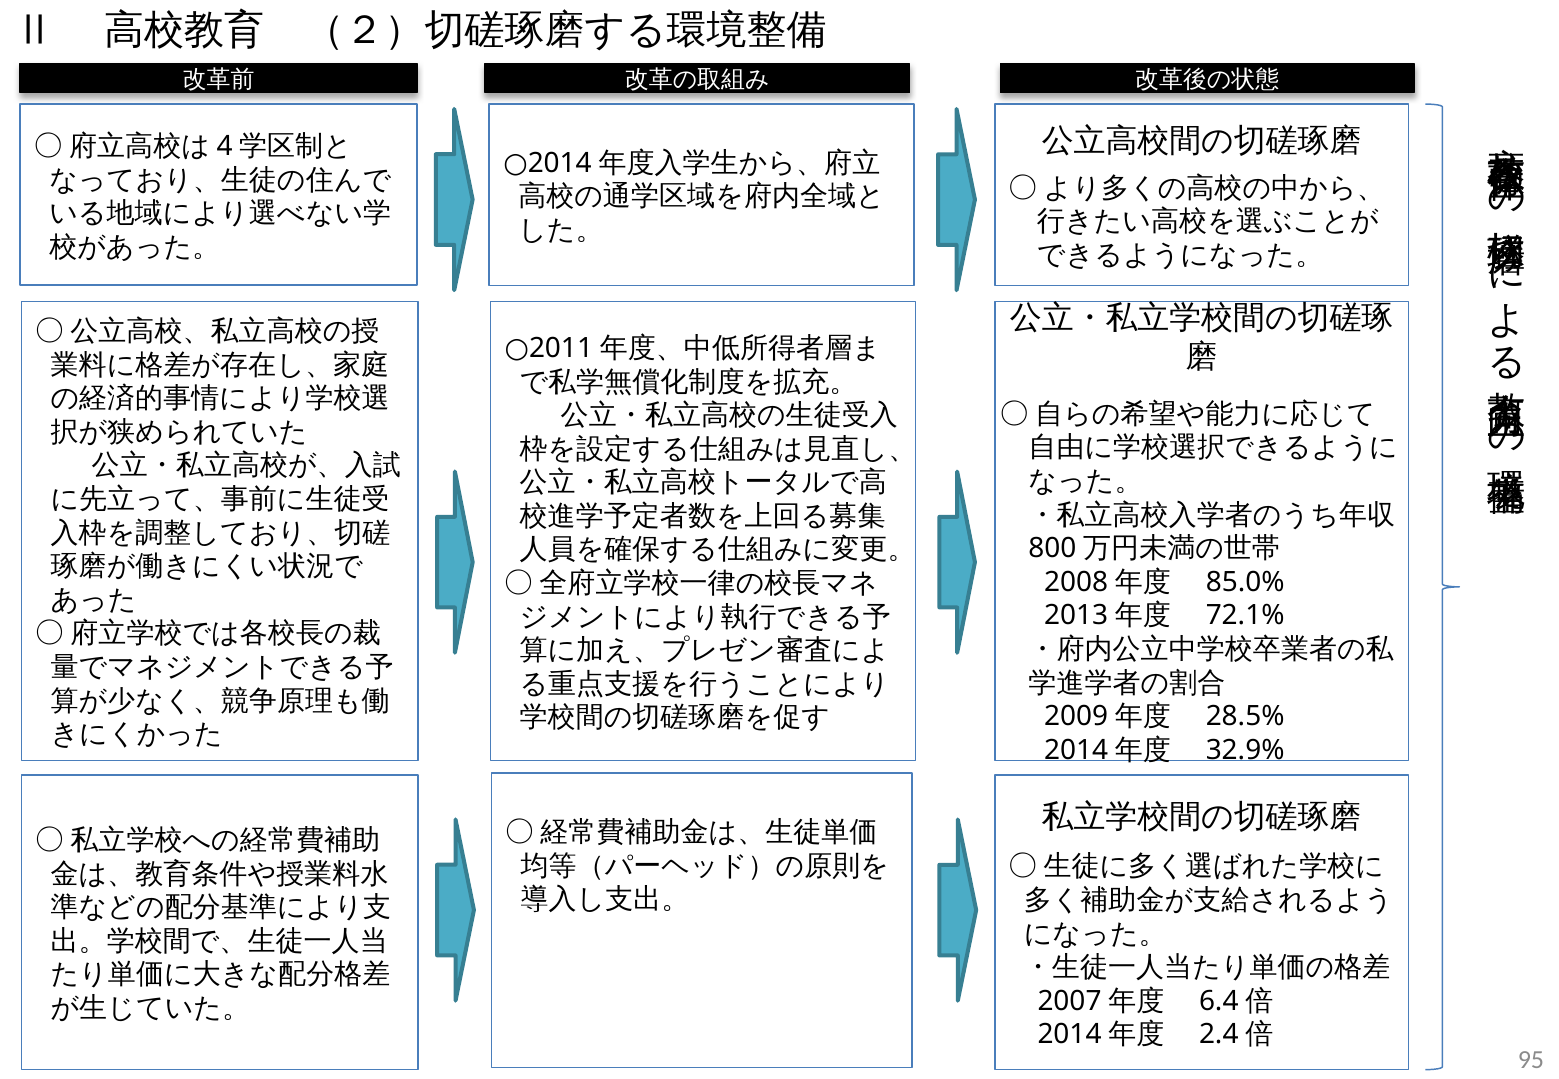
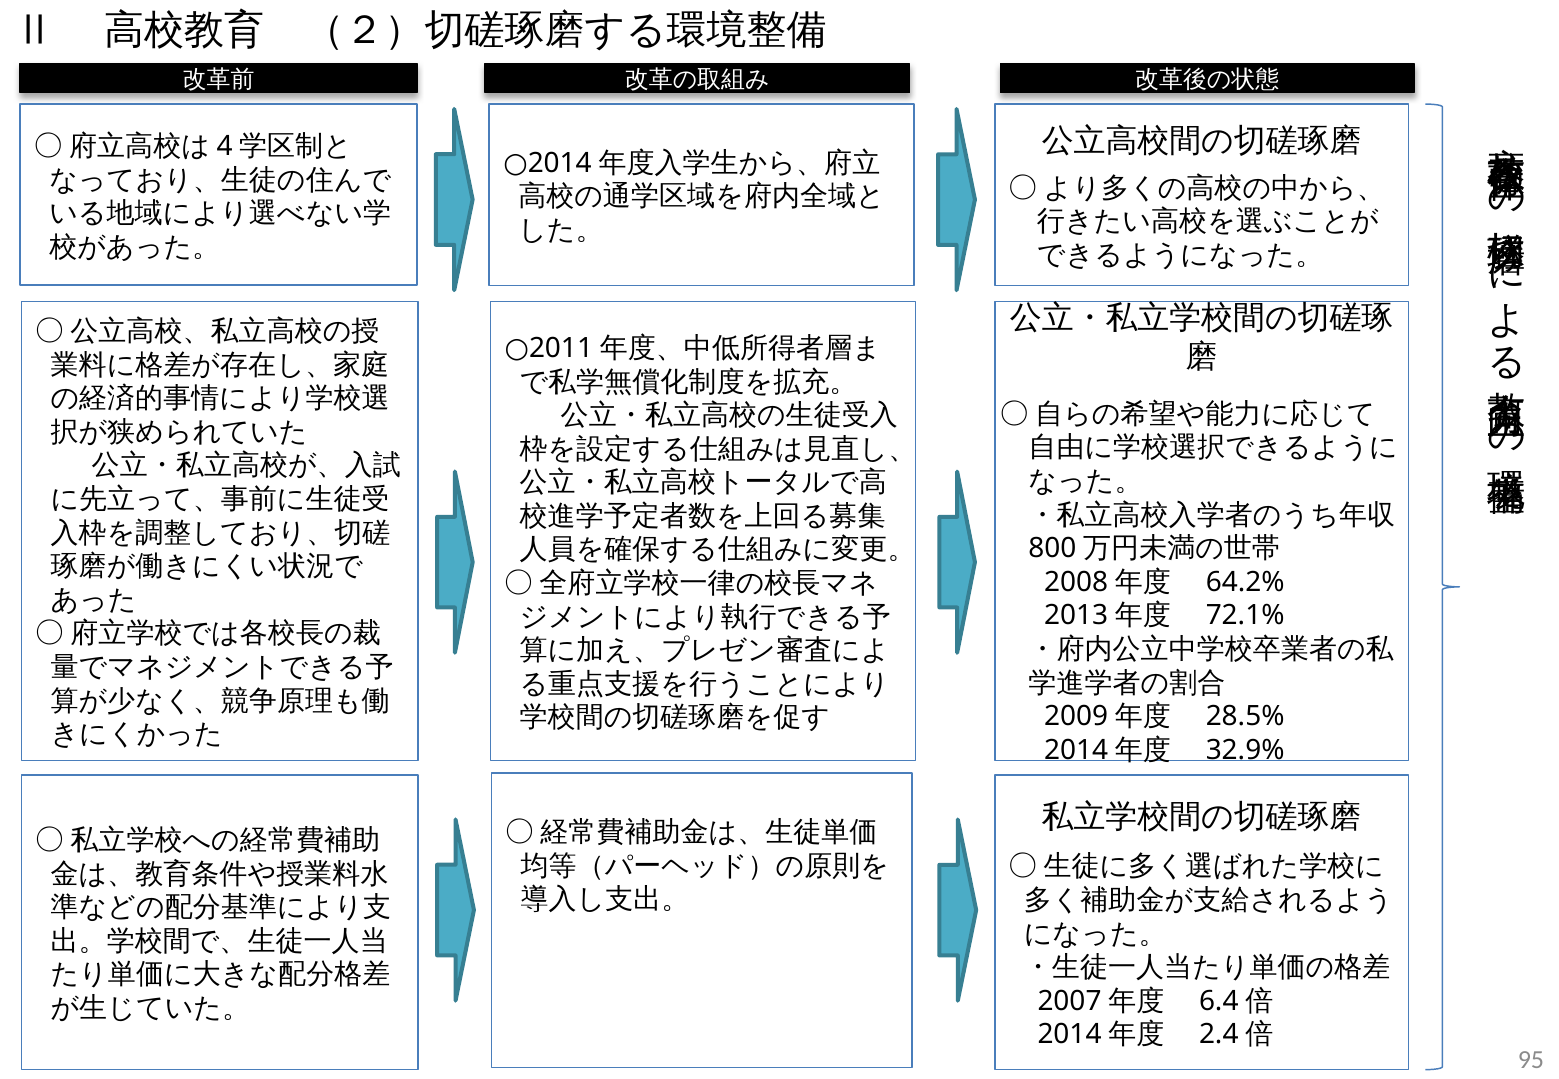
85.0%: 85.0% -> 64.2%
